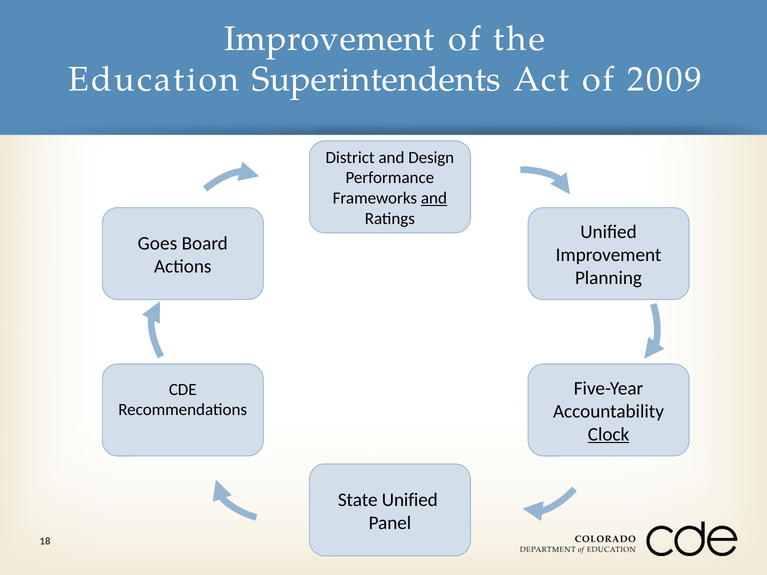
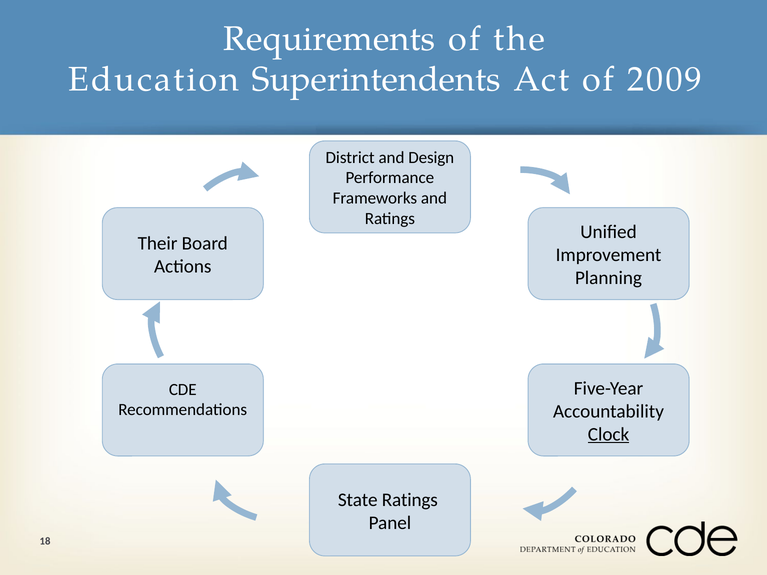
Improvement at (329, 39): Improvement -> Requirements
and at (434, 198) underline: present -> none
Goes: Goes -> Their
State Unified: Unified -> Ratings
